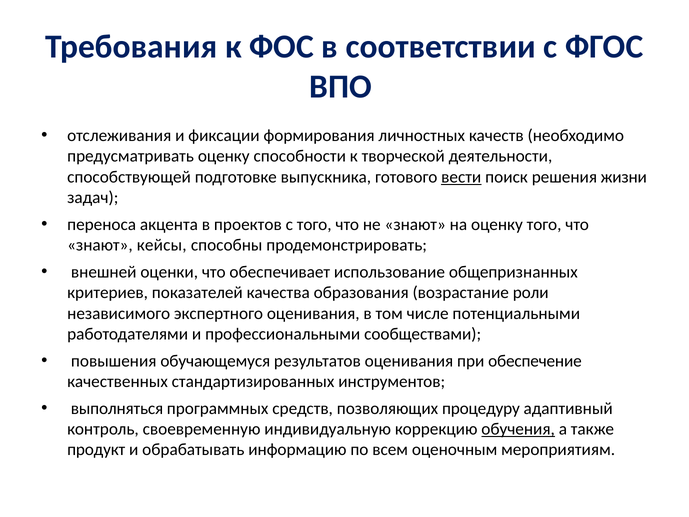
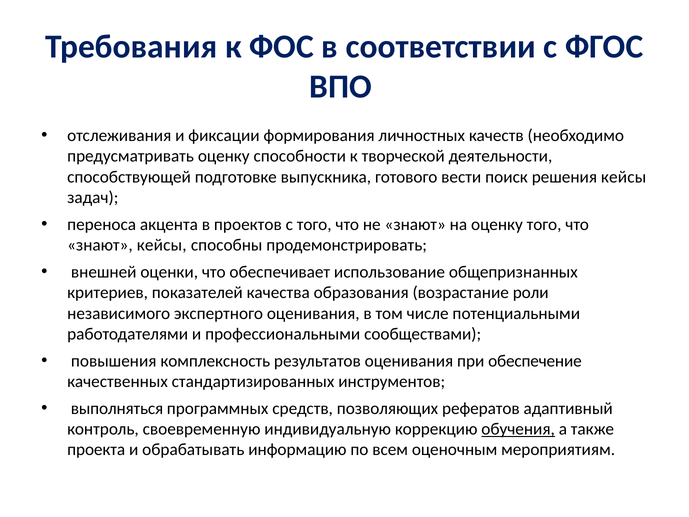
вести underline: present -> none
решения жизни: жизни -> кейсы
обучающемуся: обучающемуся -> комплексность
процедуру: процедуру -> рефератов
продукт: продукт -> проекта
